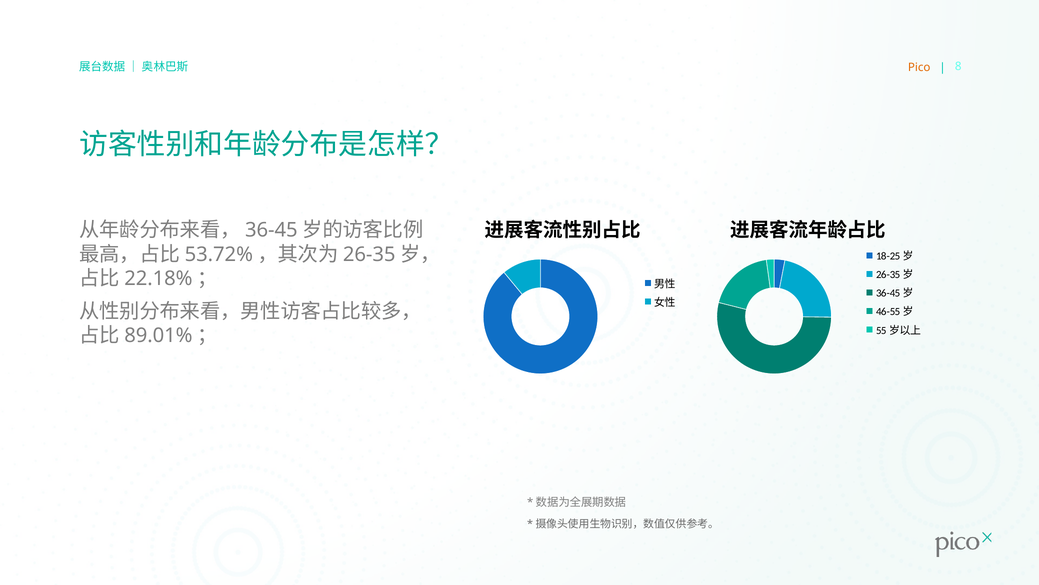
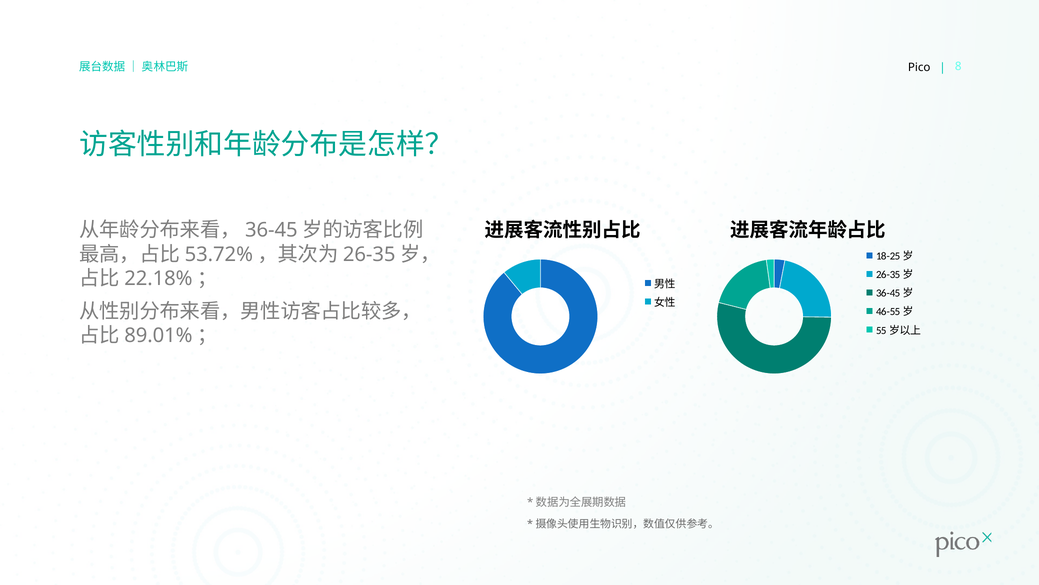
Pico colour: orange -> black
